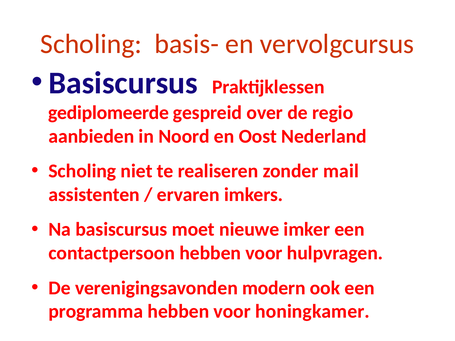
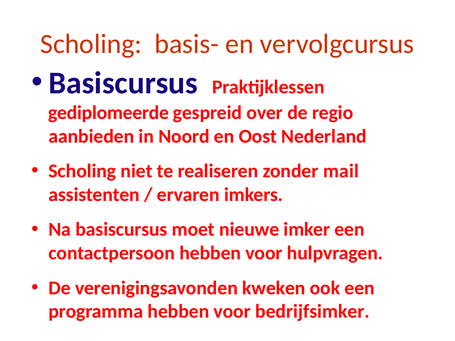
modern: modern -> kweken
honingkamer: honingkamer -> bedrijfsimker
